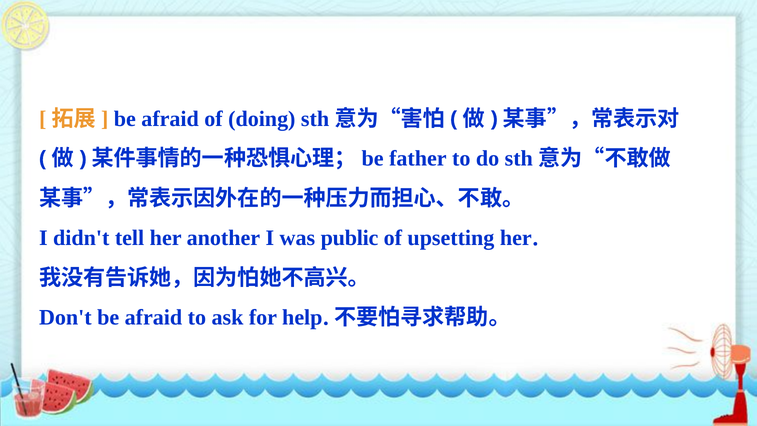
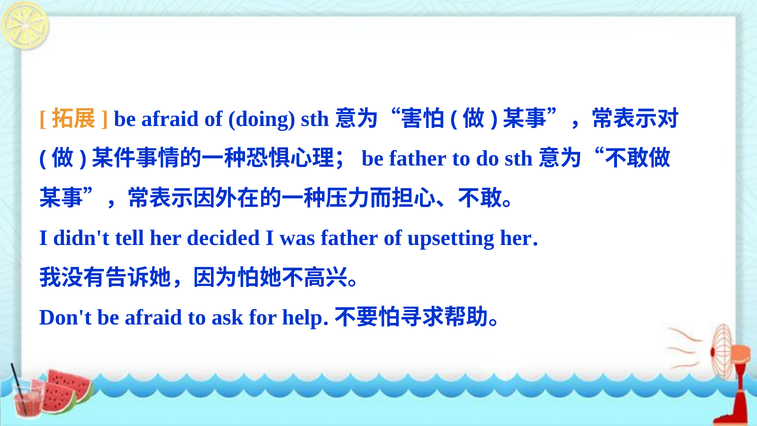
another: another -> decided
was public: public -> father
